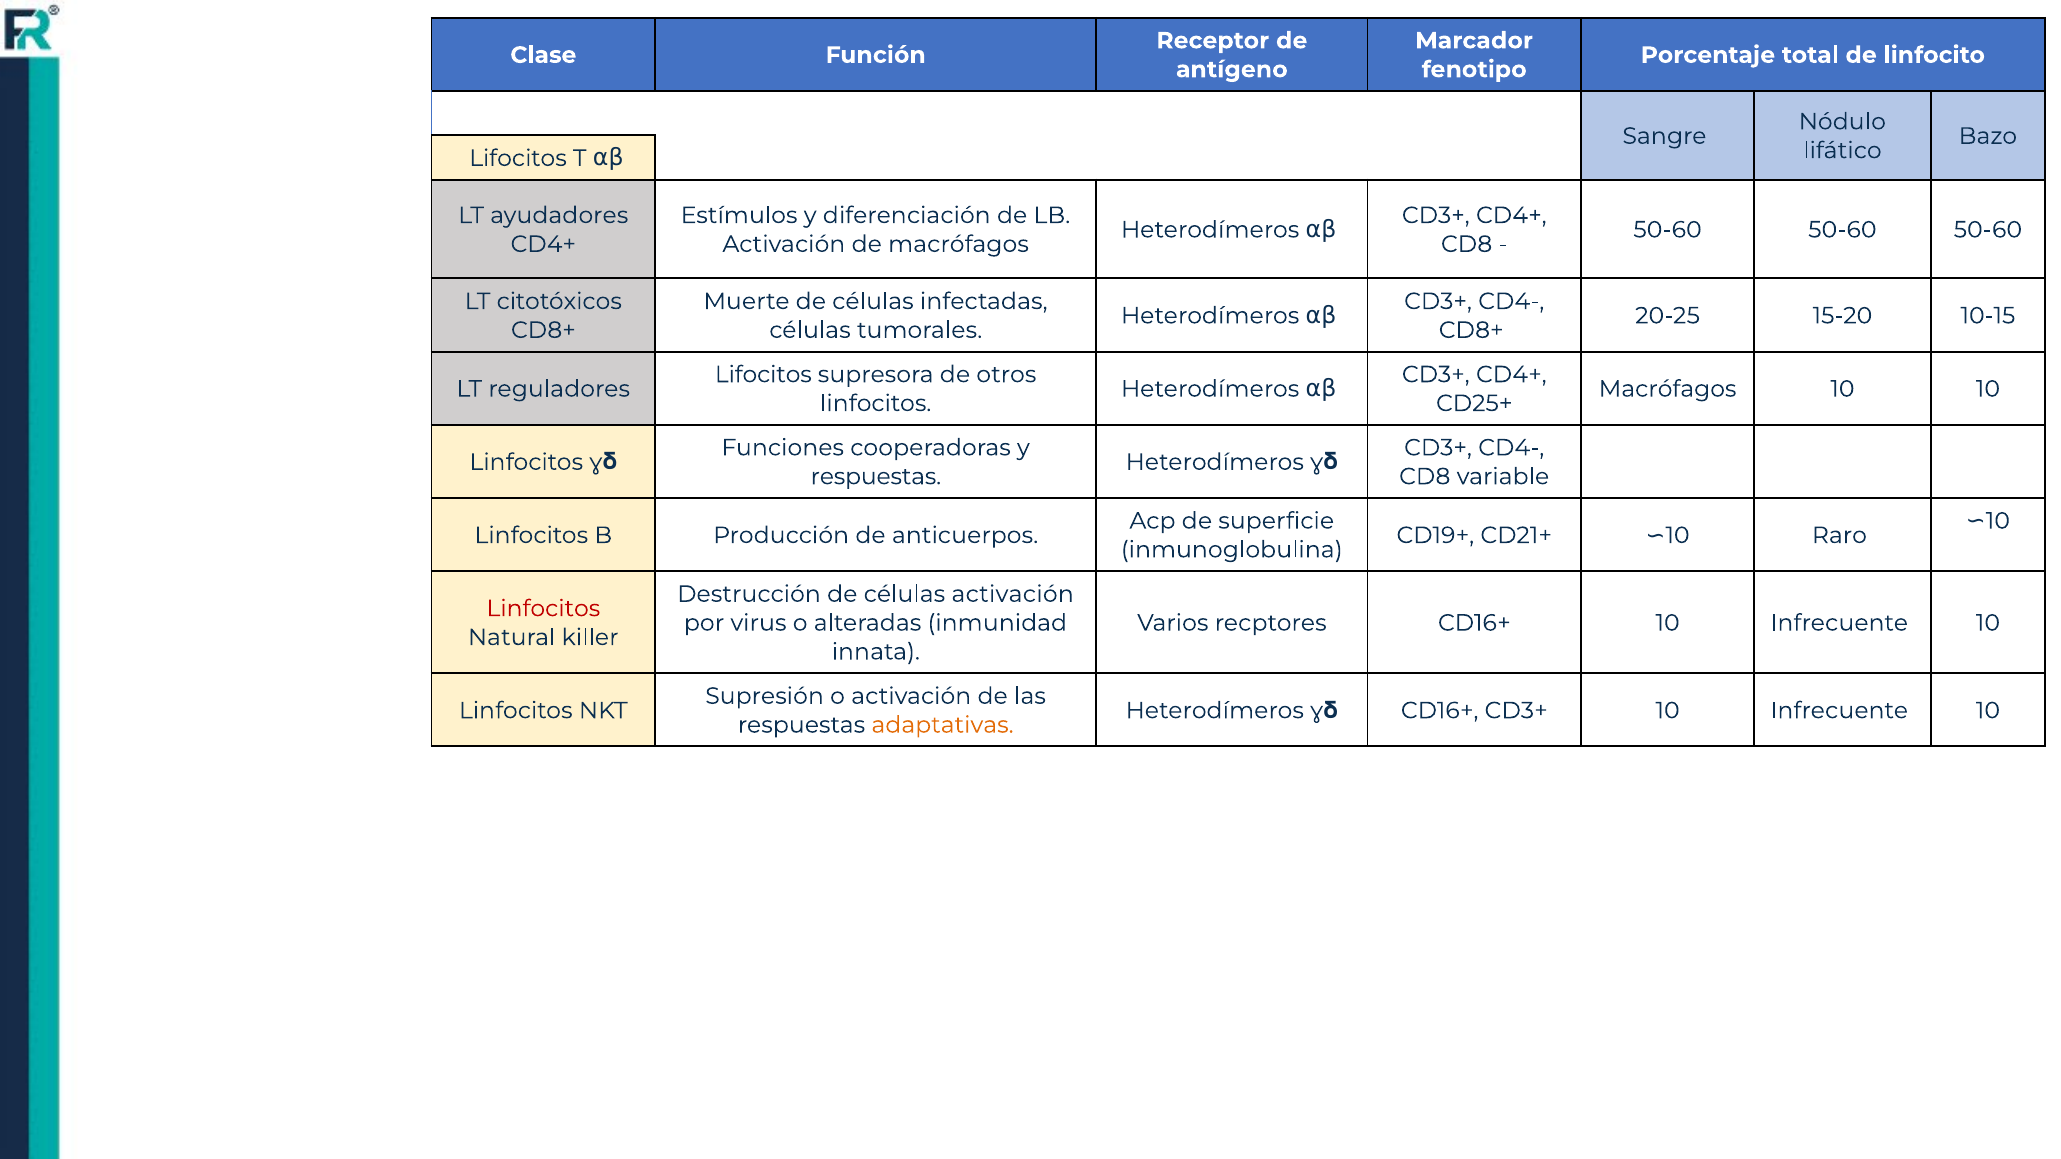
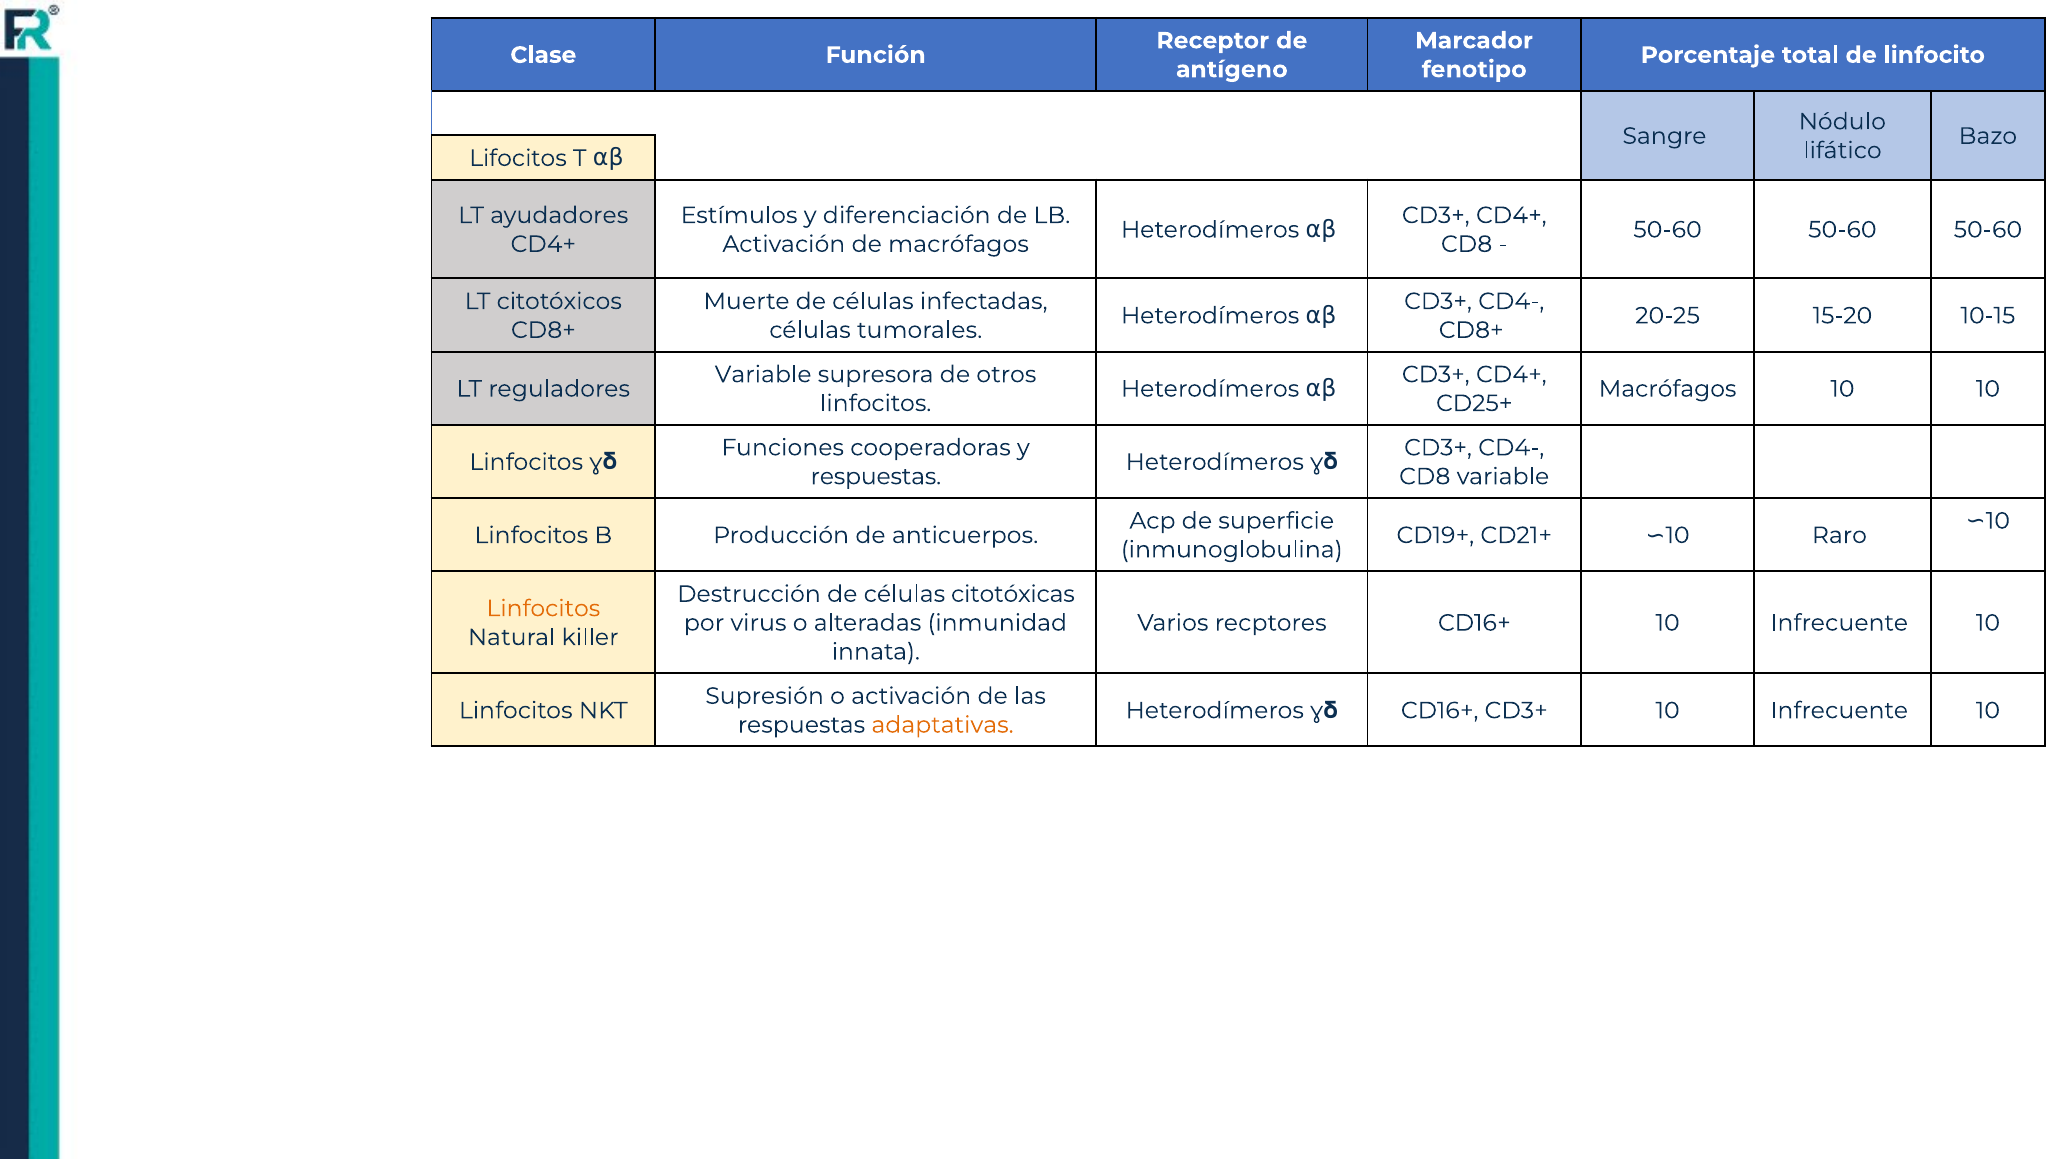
Lifocitos at (763, 375): Lifocitos -> Variable
células activación: activación -> citotóxicas
Linfocitos at (543, 609) colour: red -> orange
